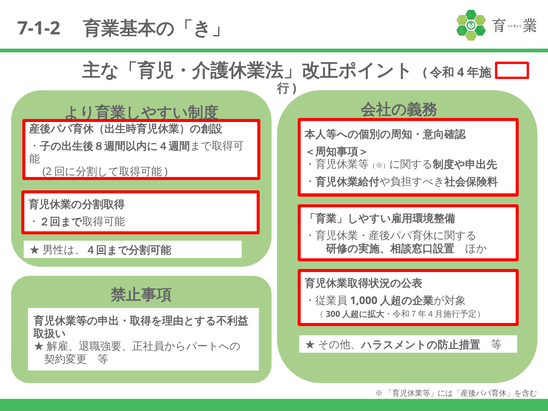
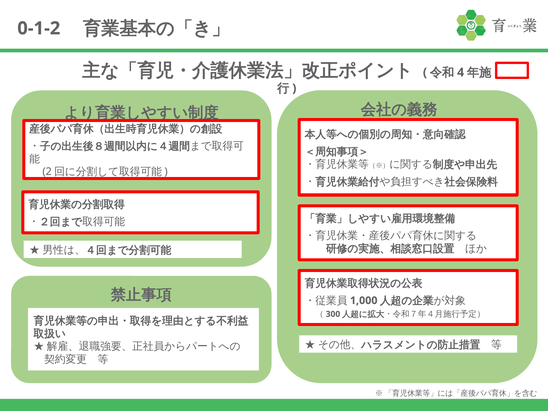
7-1-2: 7-1-2 -> 0-1-2
